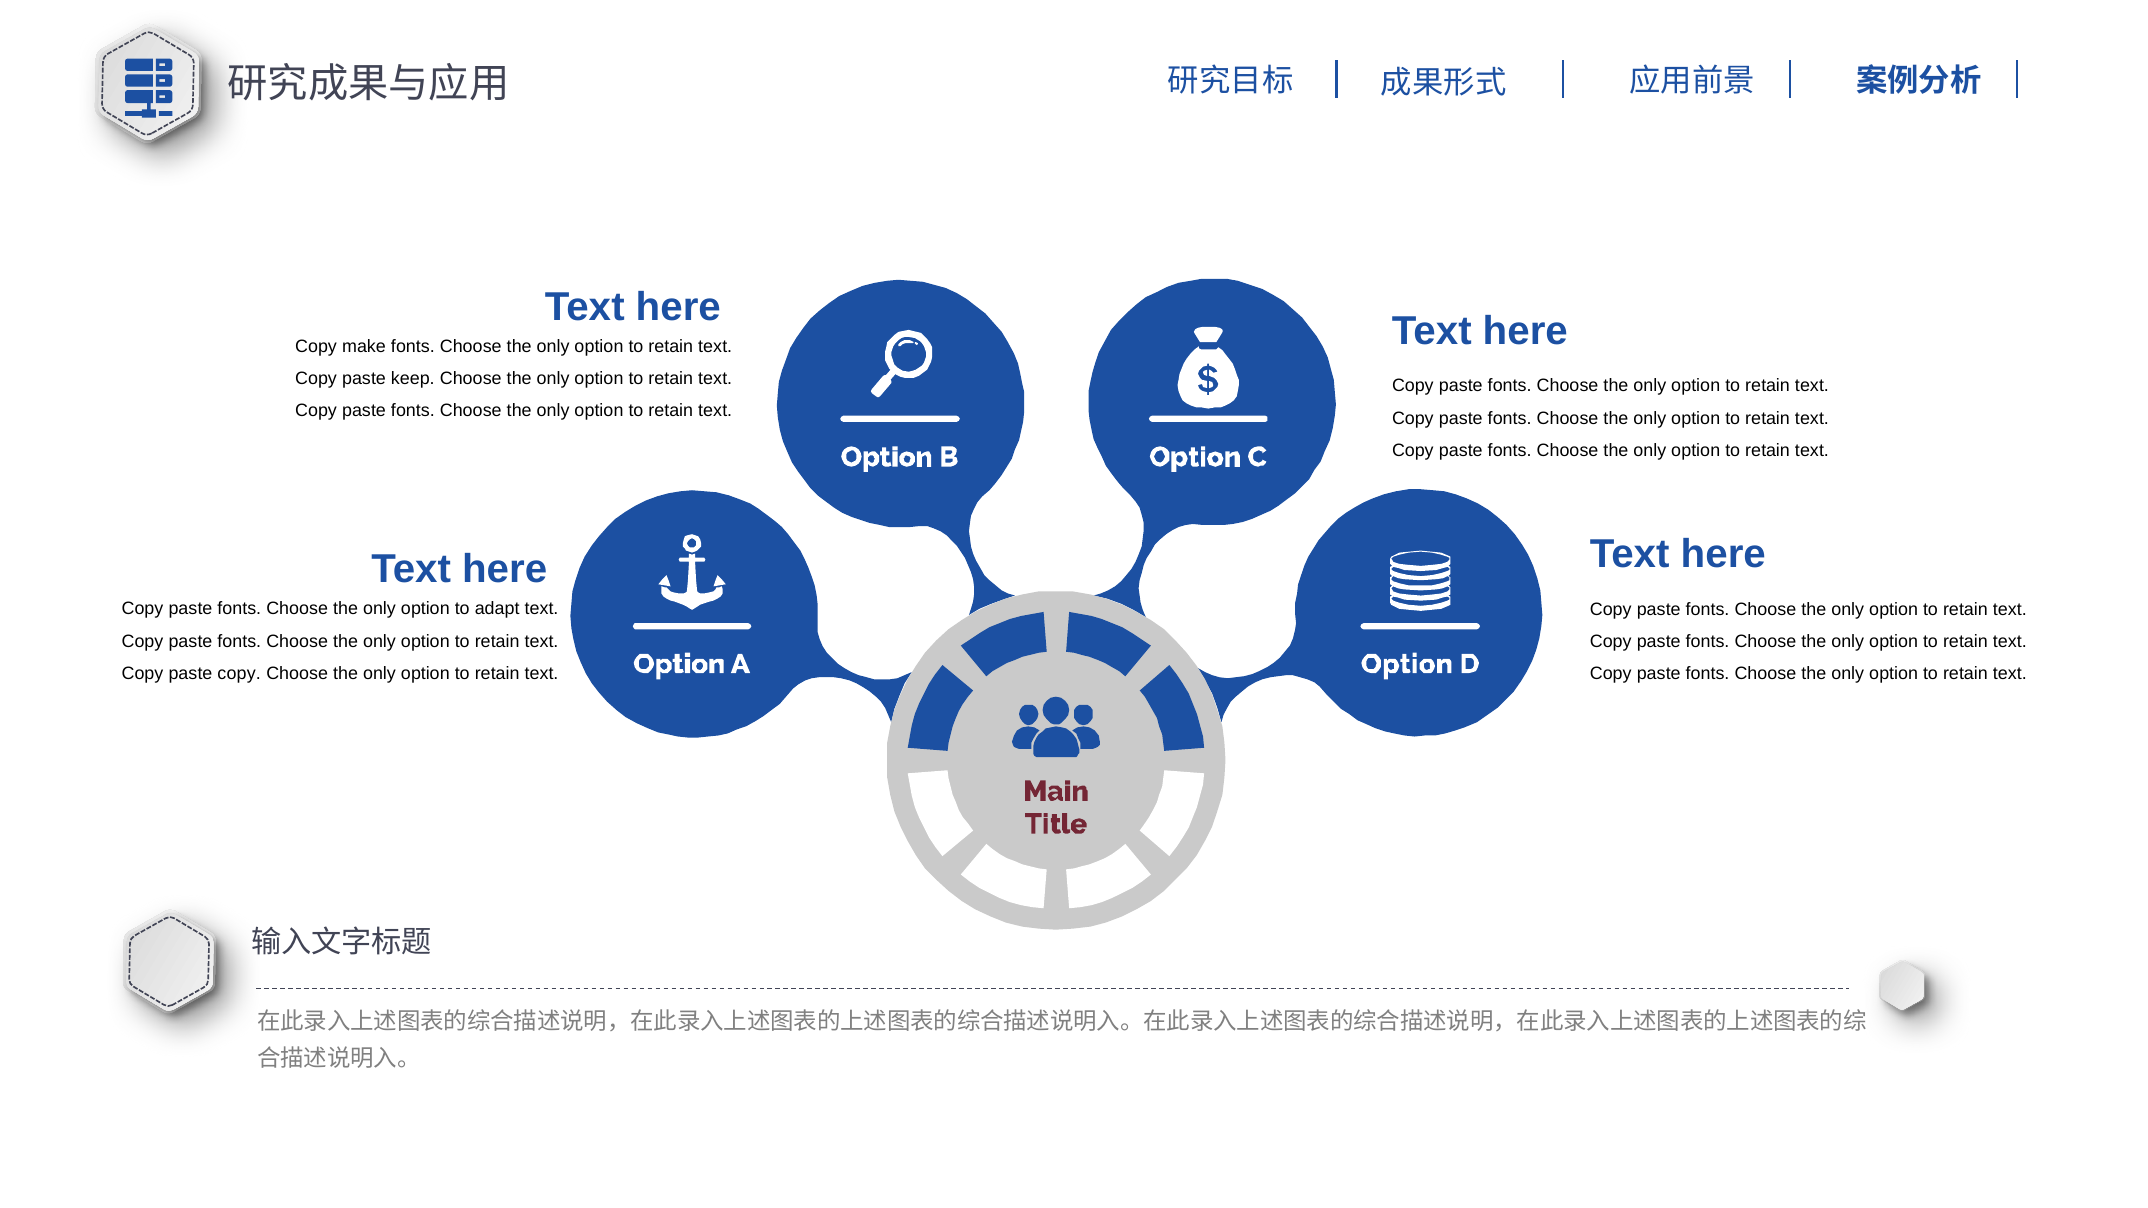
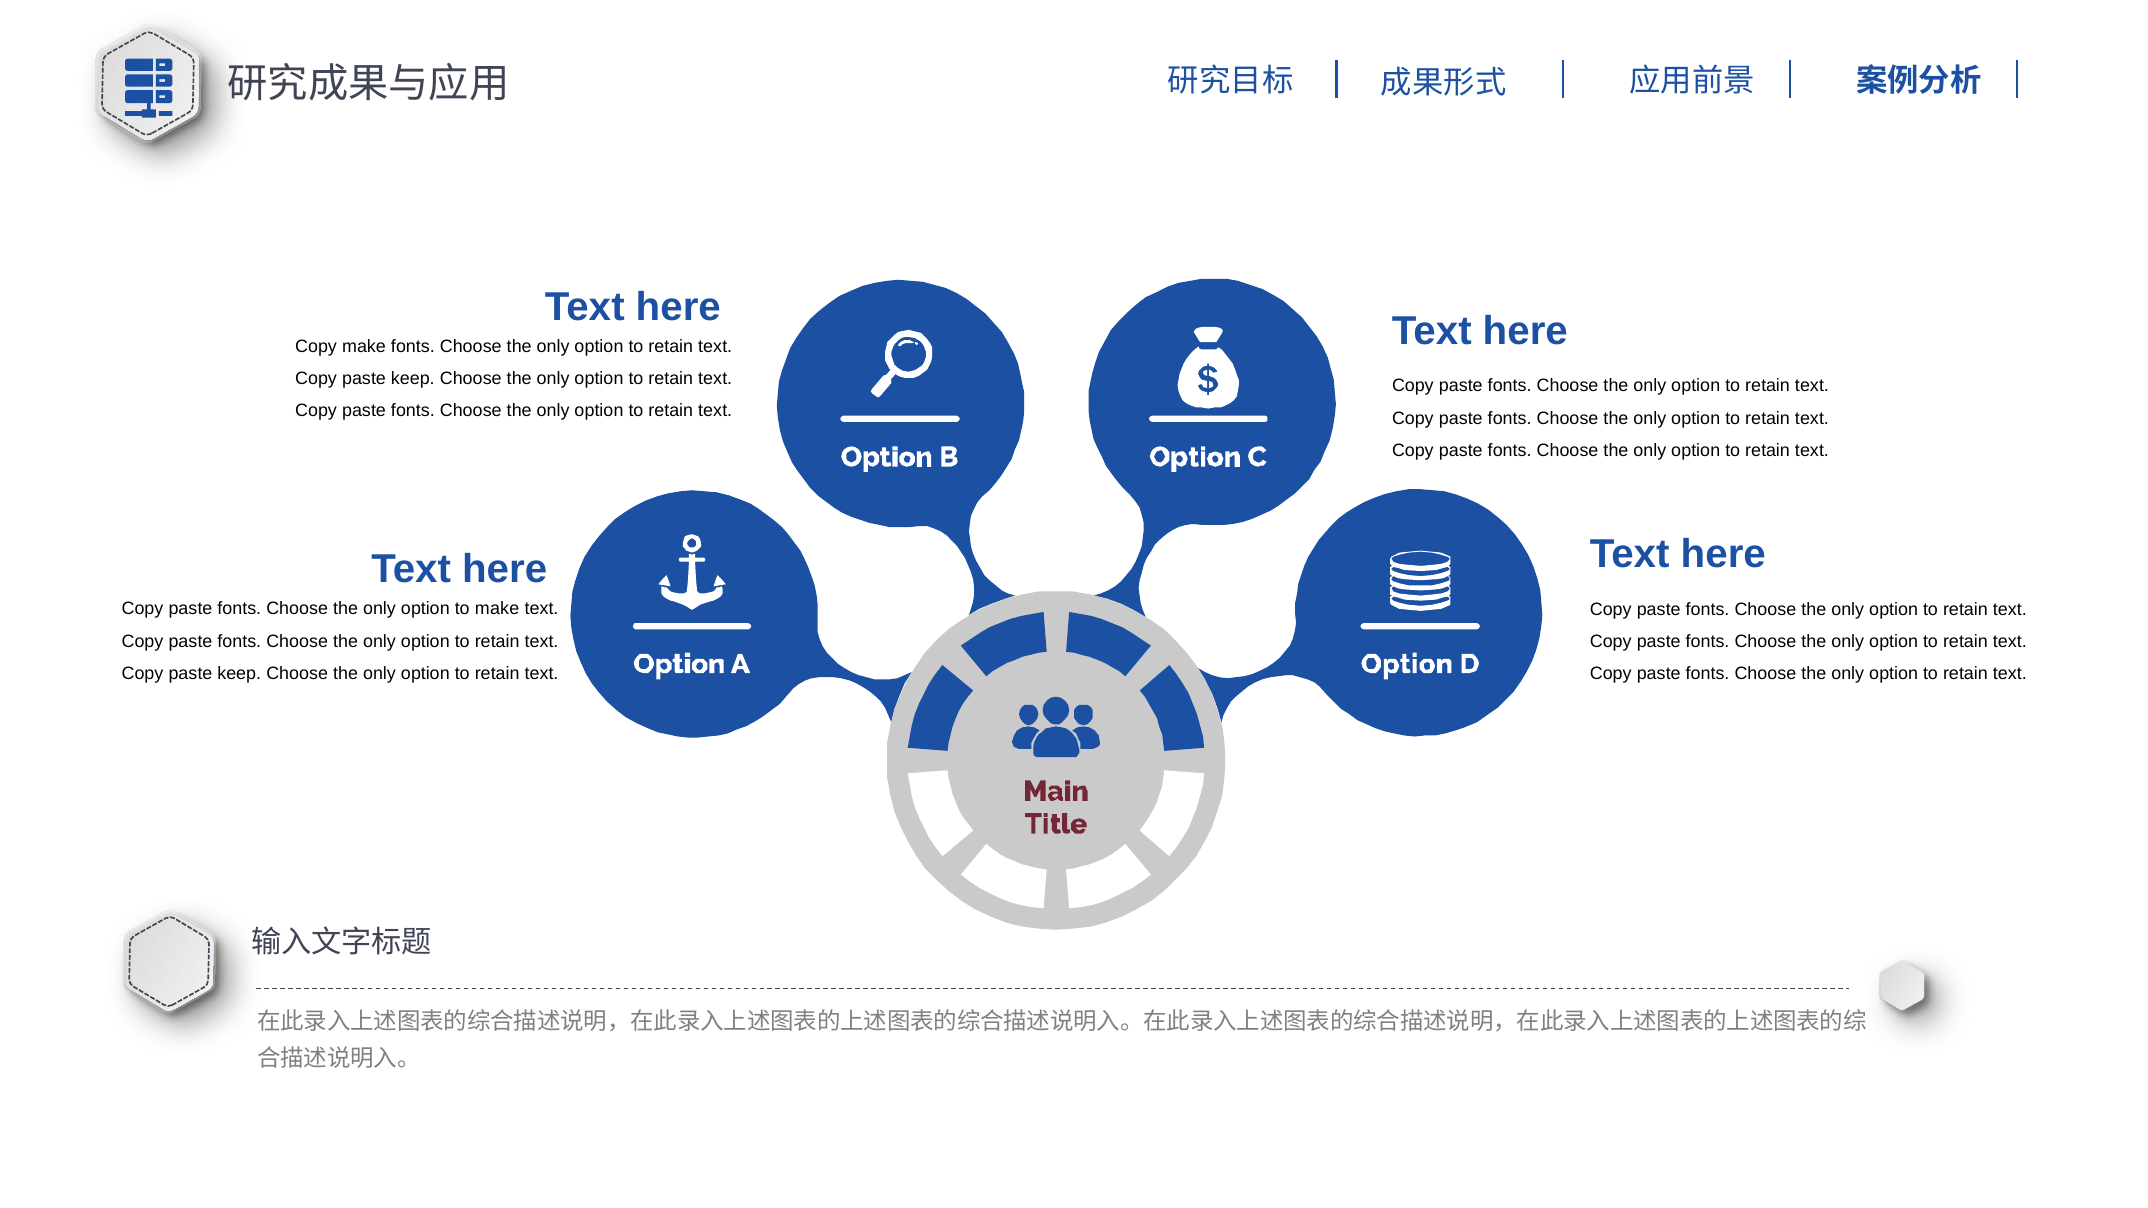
to adapt: adapt -> make
copy at (239, 673): copy -> keep
